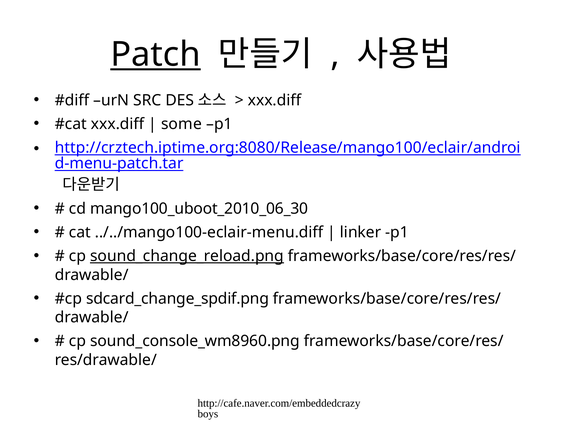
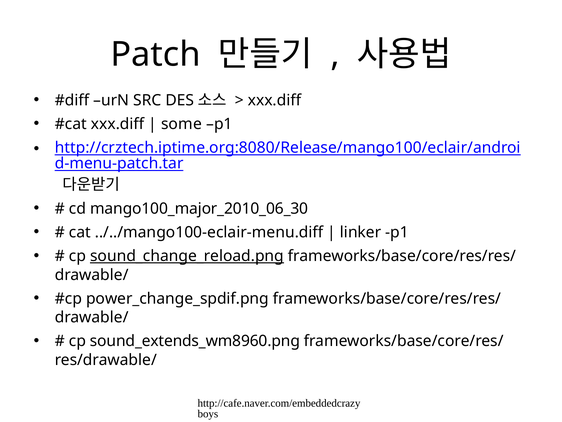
Patch underline: present -> none
mango100_uboot_2010_06_30: mango100_uboot_2010_06_30 -> mango100_major_2010_06_30
sdcard_change_spdif.png: sdcard_change_spdif.png -> power_change_spdif.png
sound_console_wm8960.png: sound_console_wm8960.png -> sound_extends_wm8960.png
